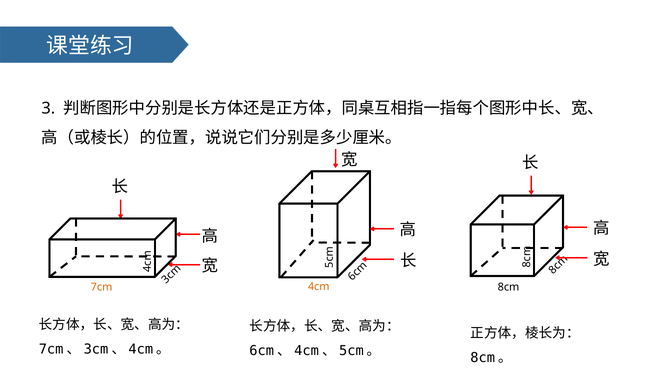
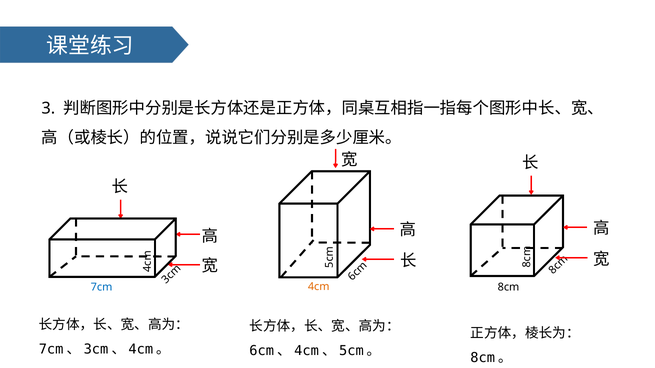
7cm colour: orange -> blue
